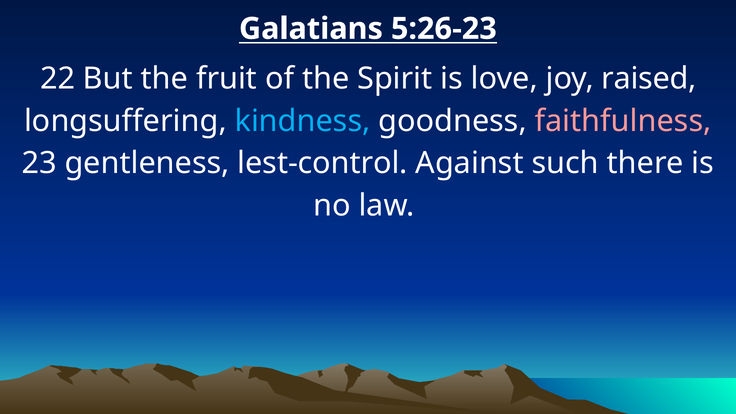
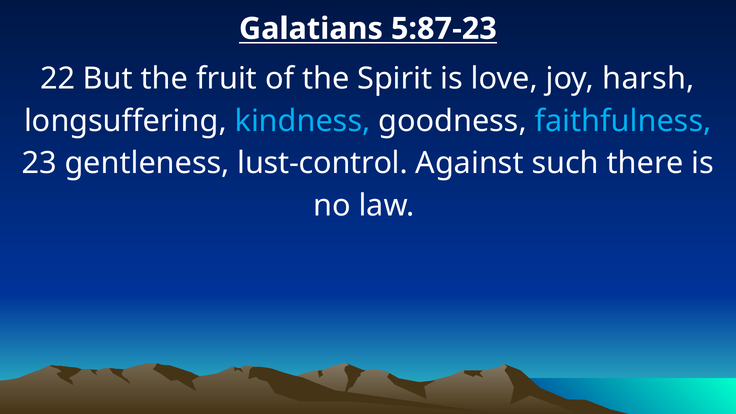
5:26-23: 5:26-23 -> 5:87-23
raised: raised -> harsh
faithfulness colour: pink -> light blue
lest-control: lest-control -> lust-control
